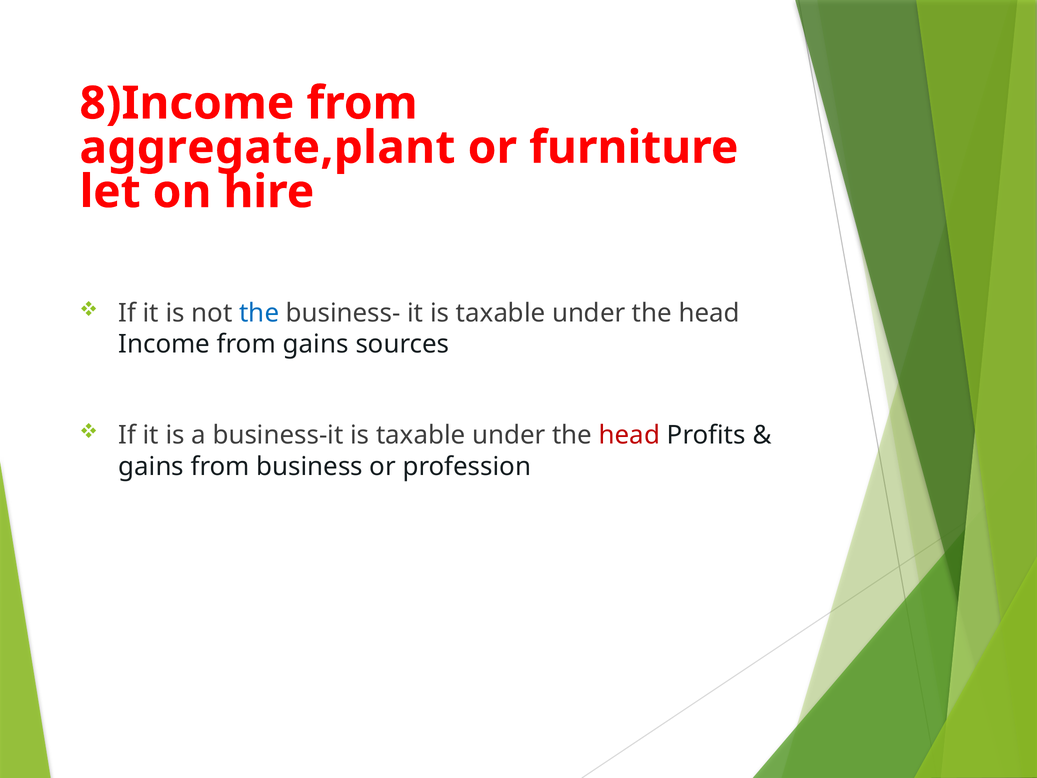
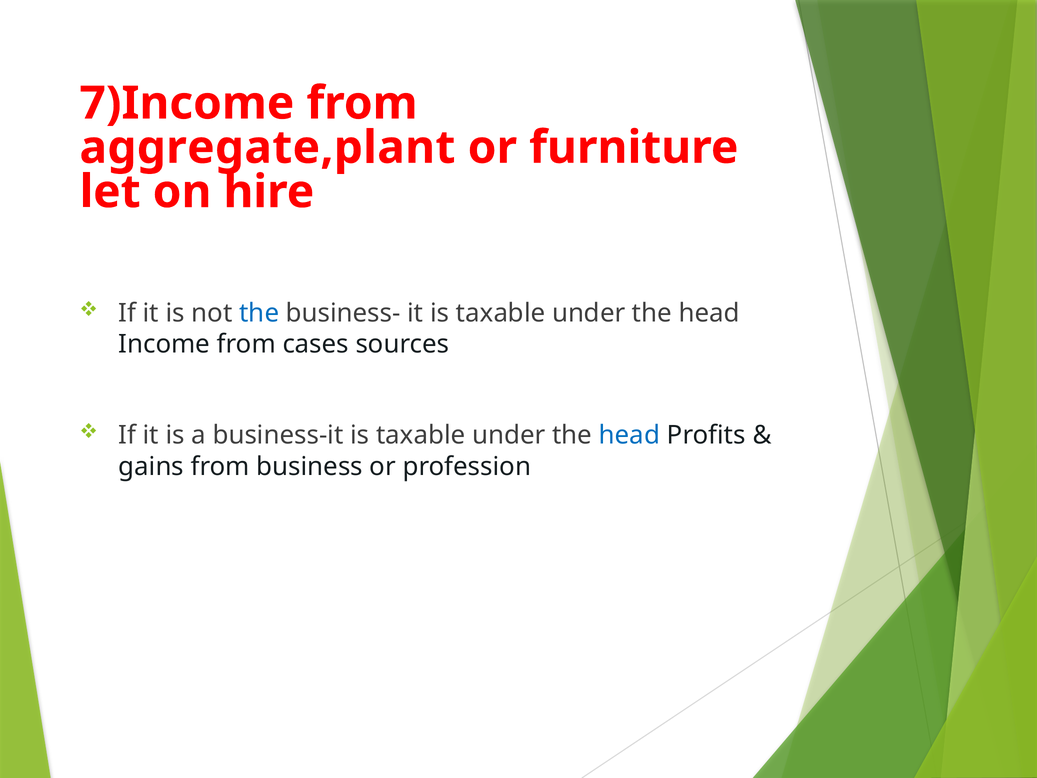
8)Income: 8)Income -> 7)Income
from gains: gains -> cases
head at (629, 435) colour: red -> blue
